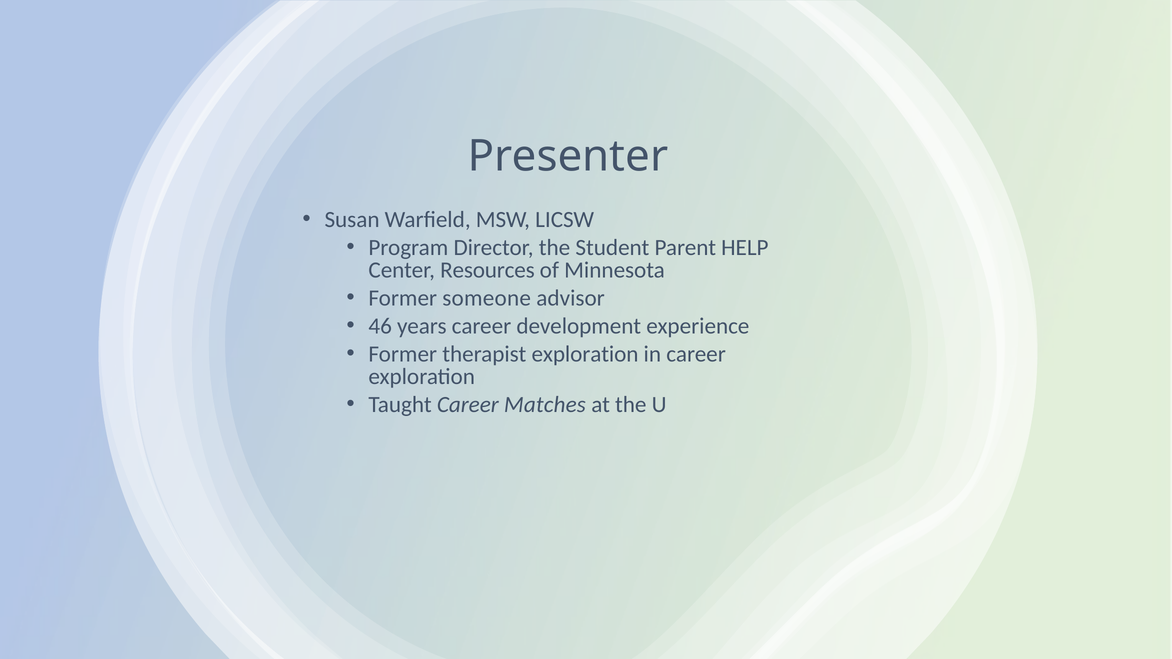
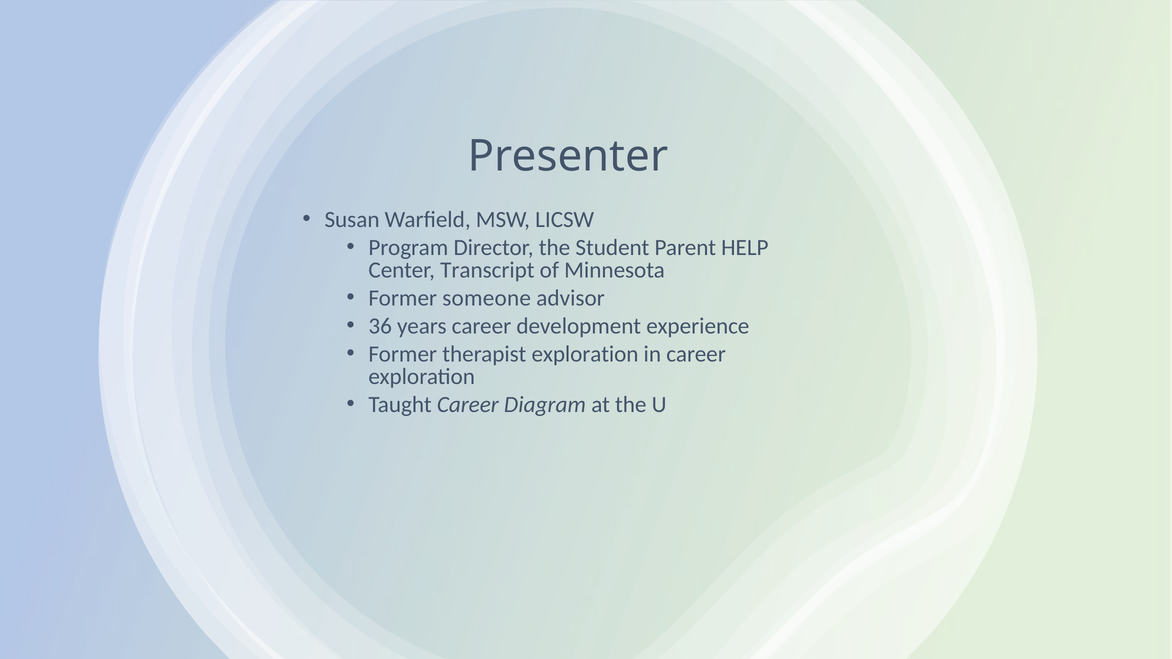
Resources: Resources -> Transcript
46: 46 -> 36
Matches: Matches -> Diagram
